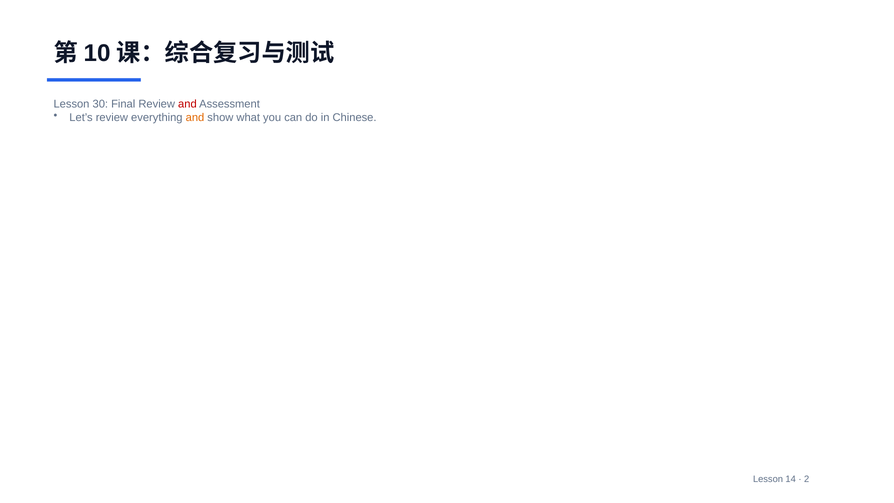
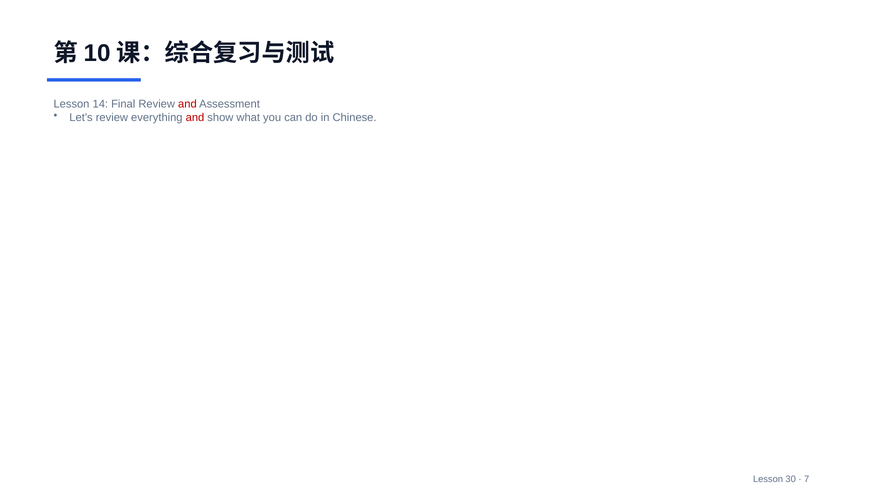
30: 30 -> 14
and at (195, 117) colour: orange -> red
14: 14 -> 30
2: 2 -> 7
